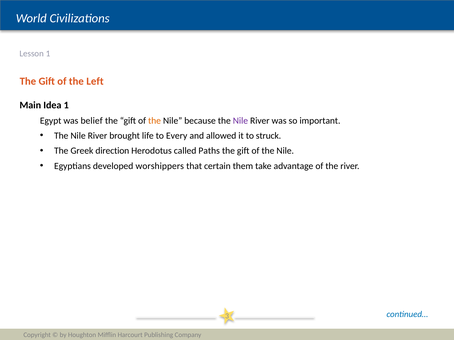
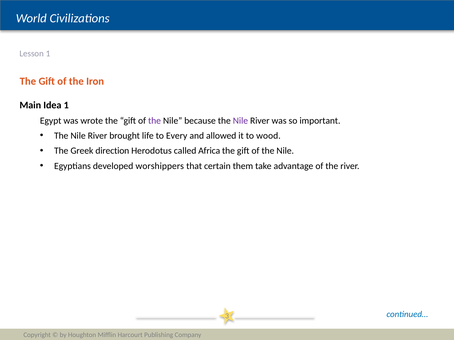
Left: Left -> Iron
belief: belief -> wrote
the at (155, 121) colour: orange -> purple
struck: struck -> wood
Paths: Paths -> Africa
